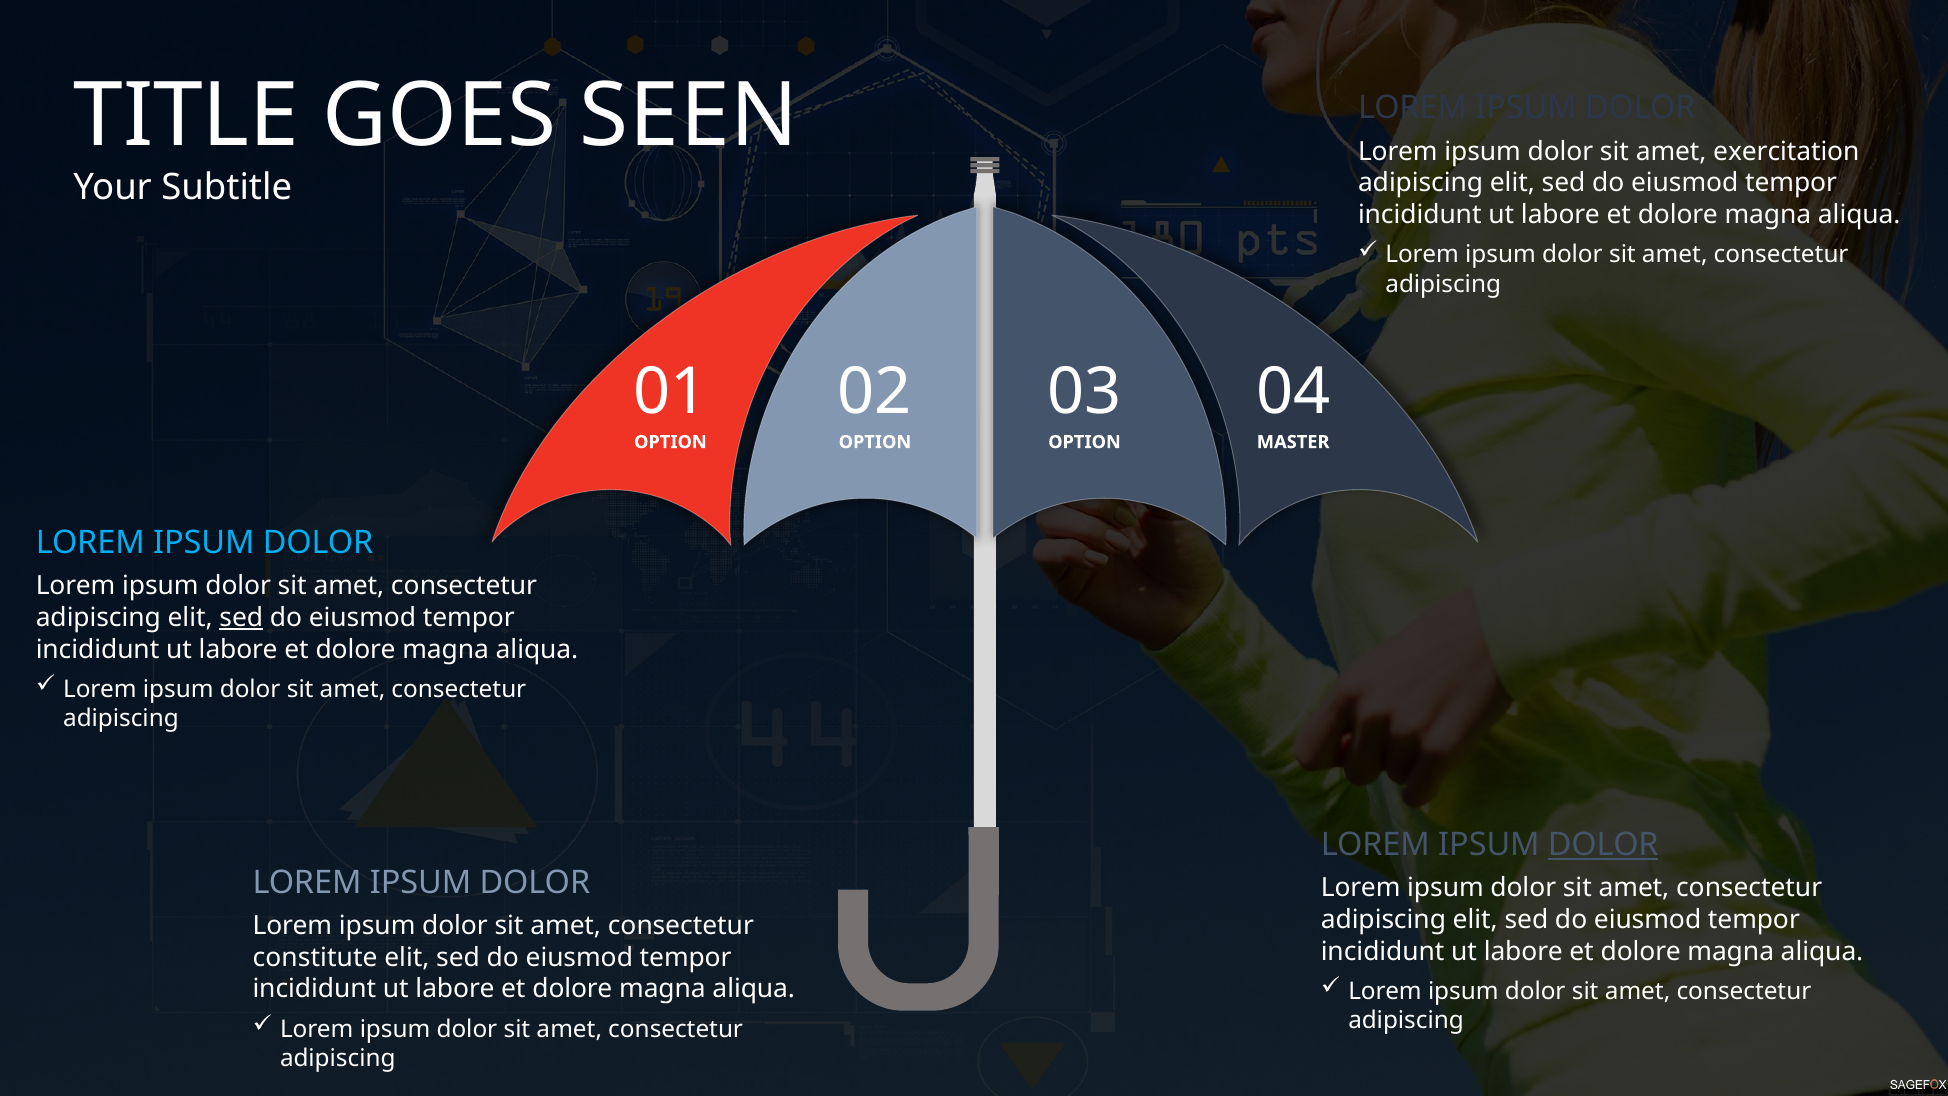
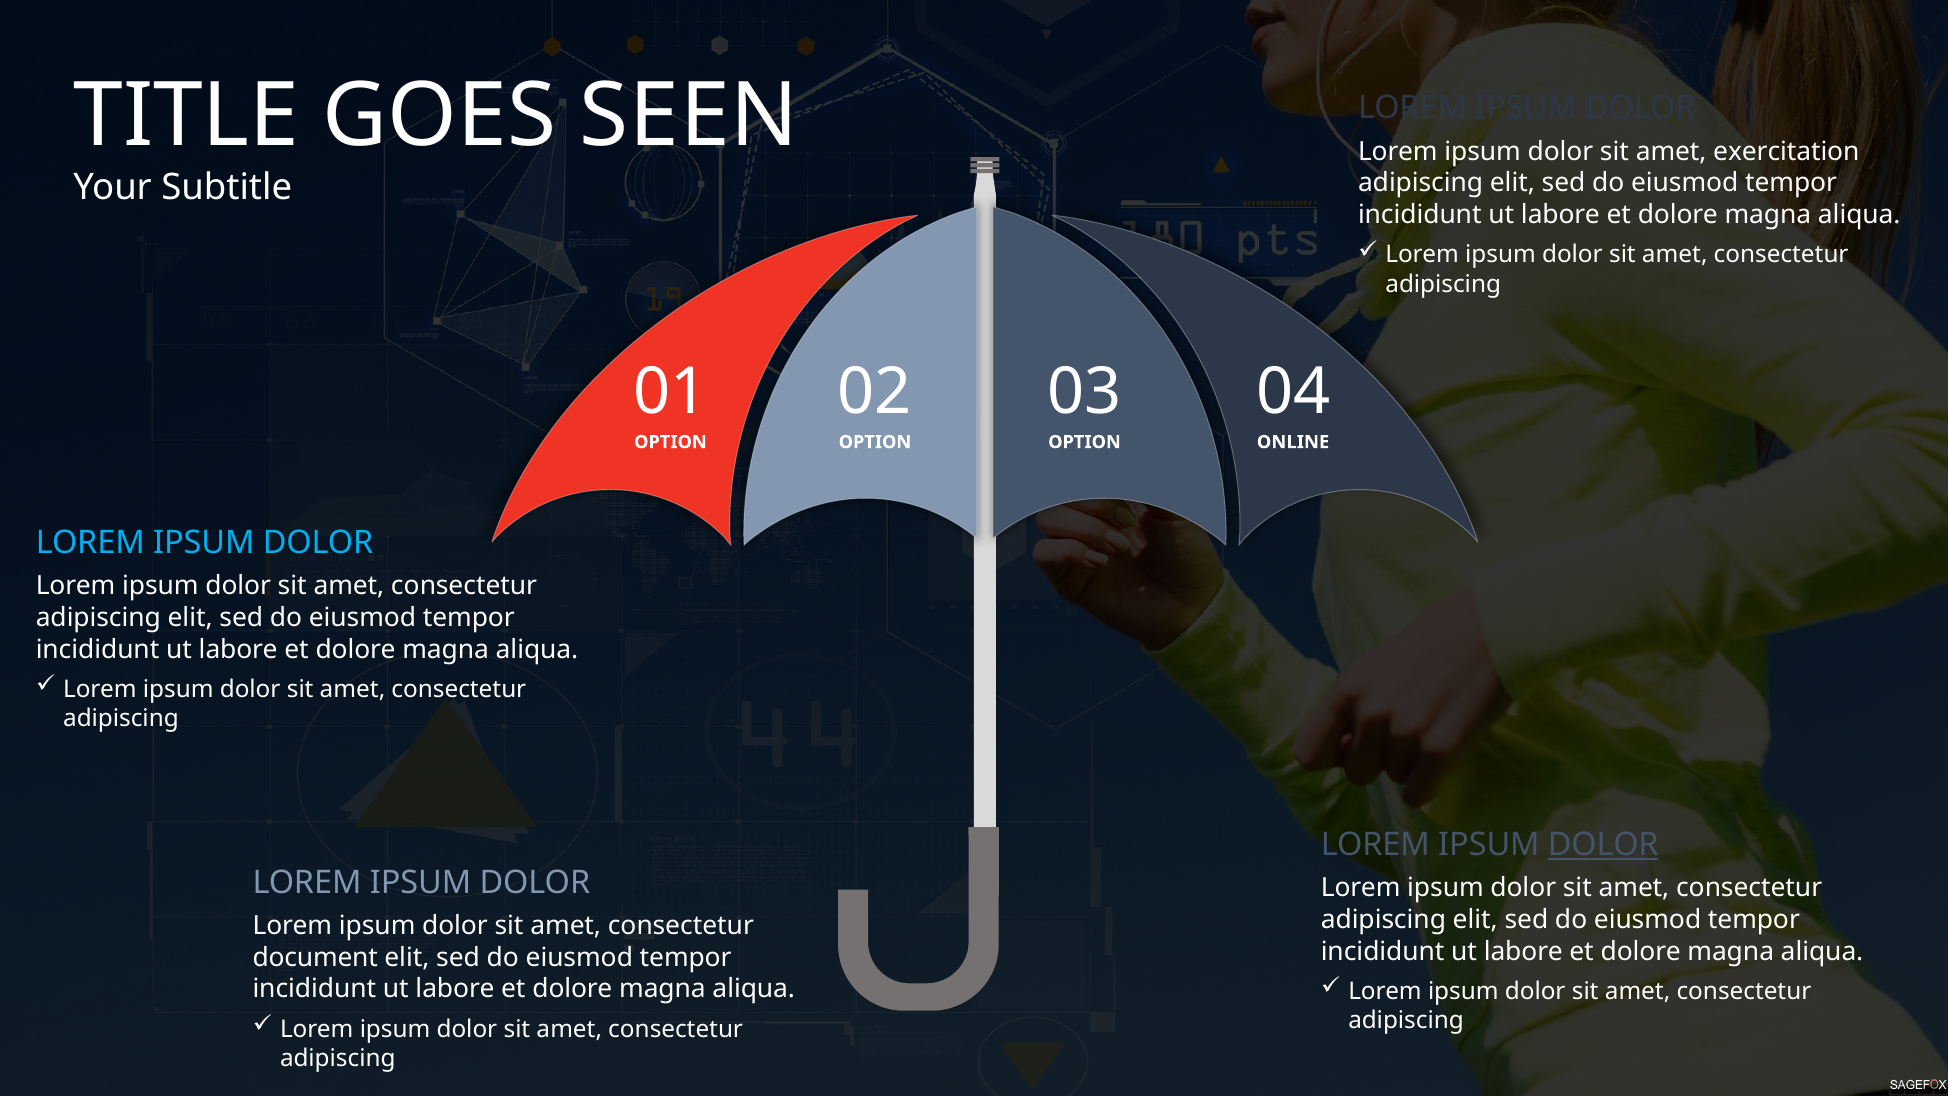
MASTER: MASTER -> ONLINE
sed at (241, 618) underline: present -> none
constitute: constitute -> document
